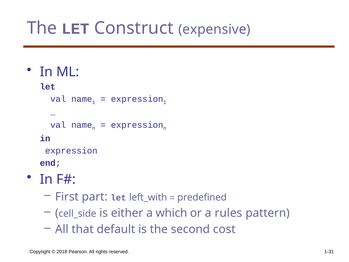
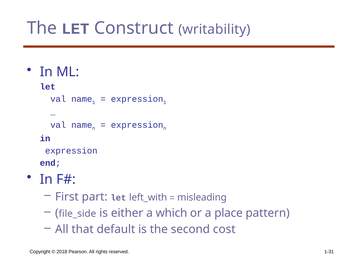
expensive: expensive -> writability
predefined: predefined -> misleading
cell_side: cell_side -> file_side
rules: rules -> place
